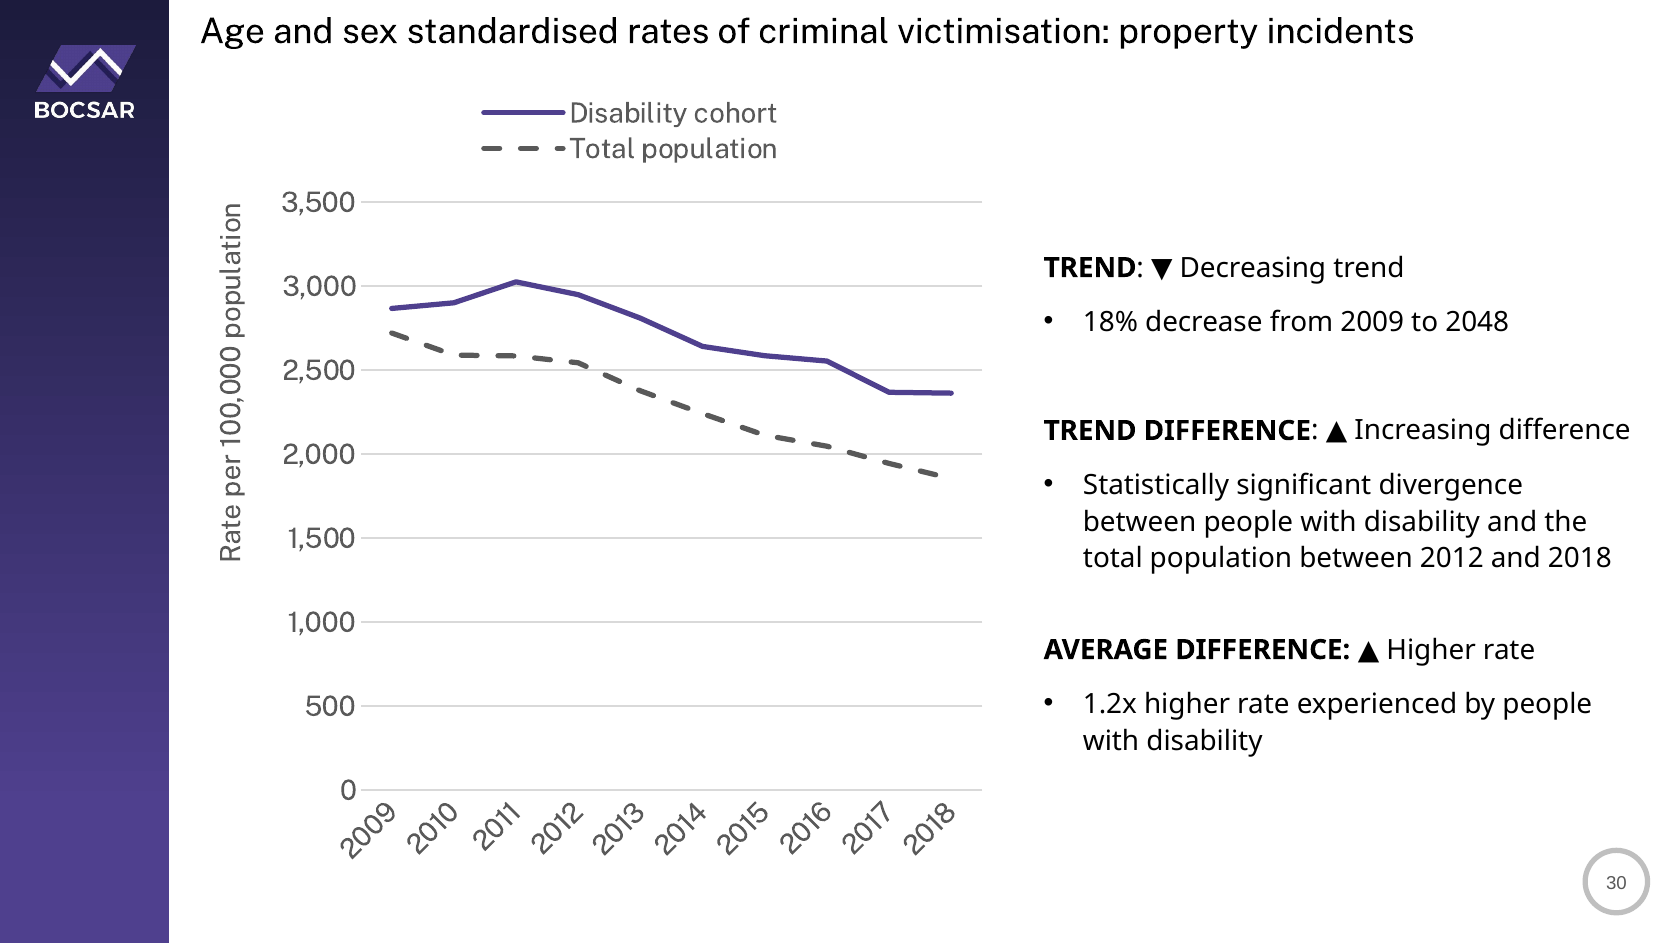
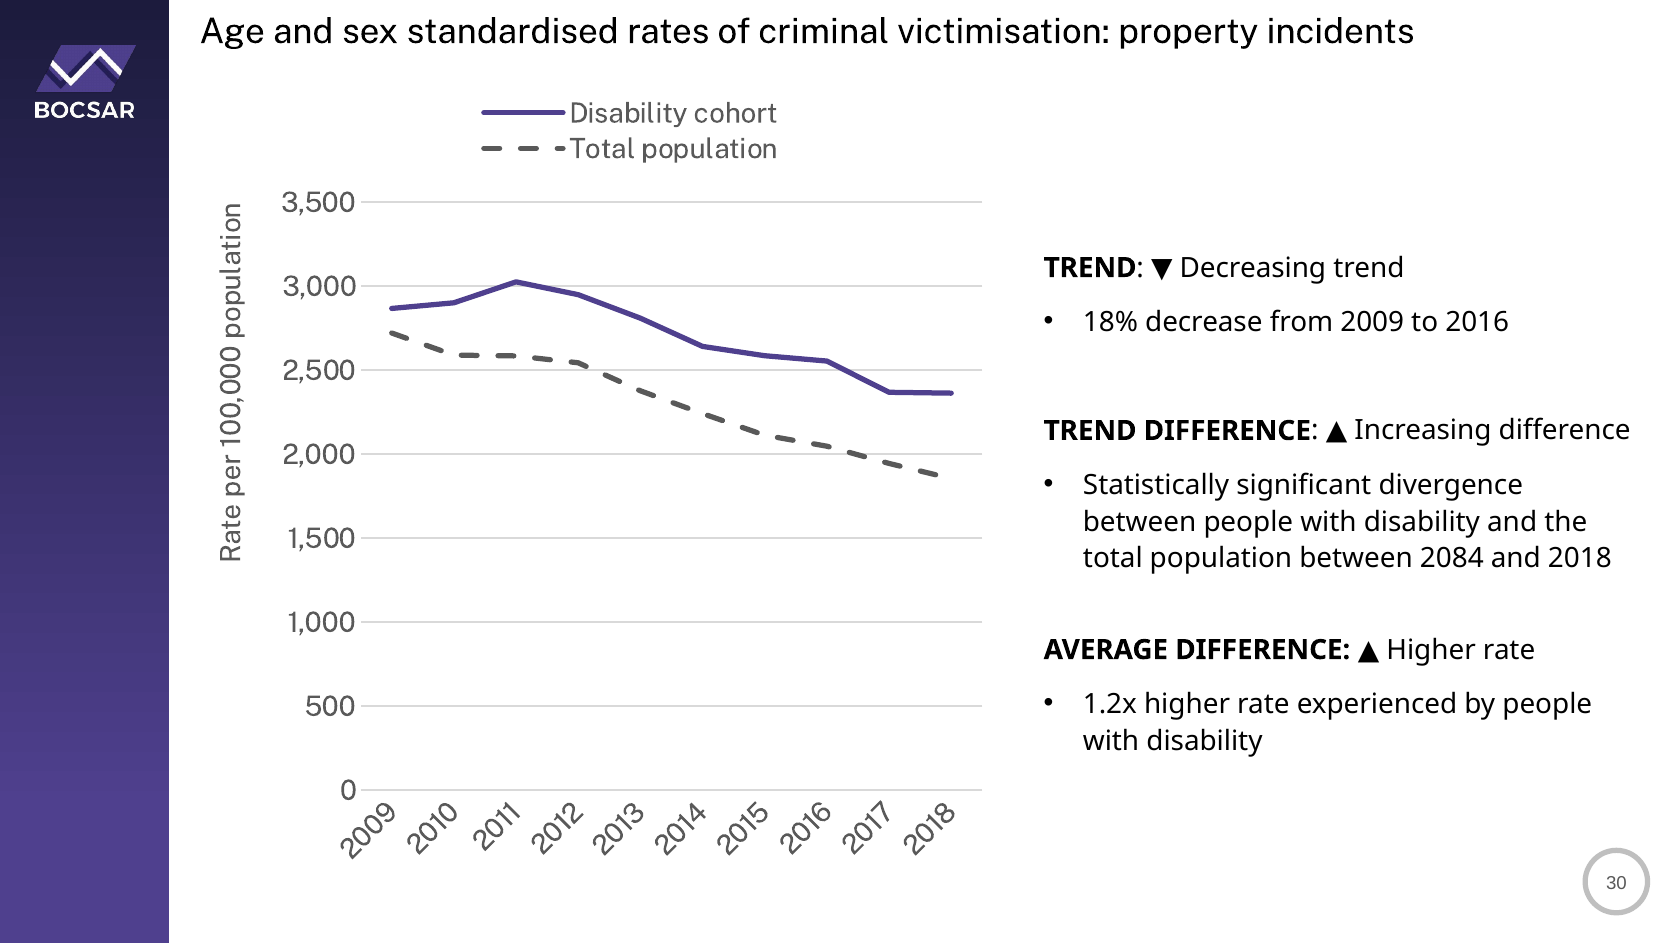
2048: 2048 -> 2016
2012: 2012 -> 2084
